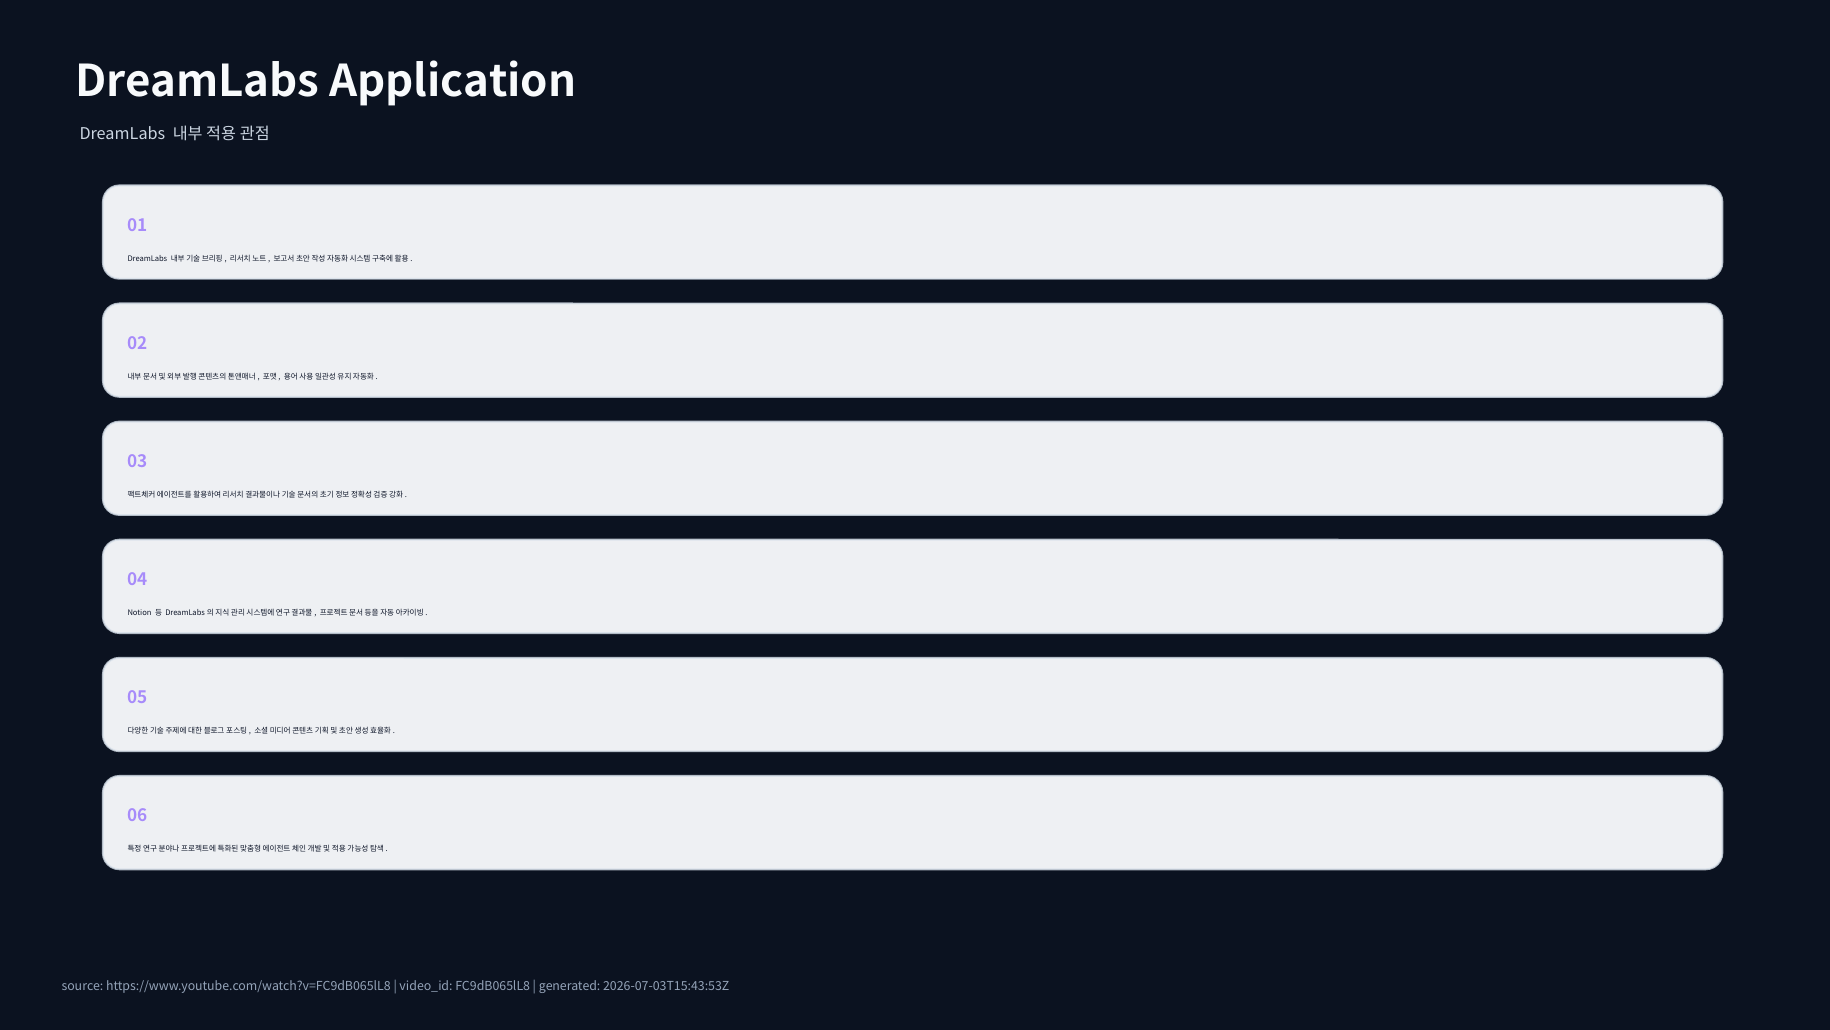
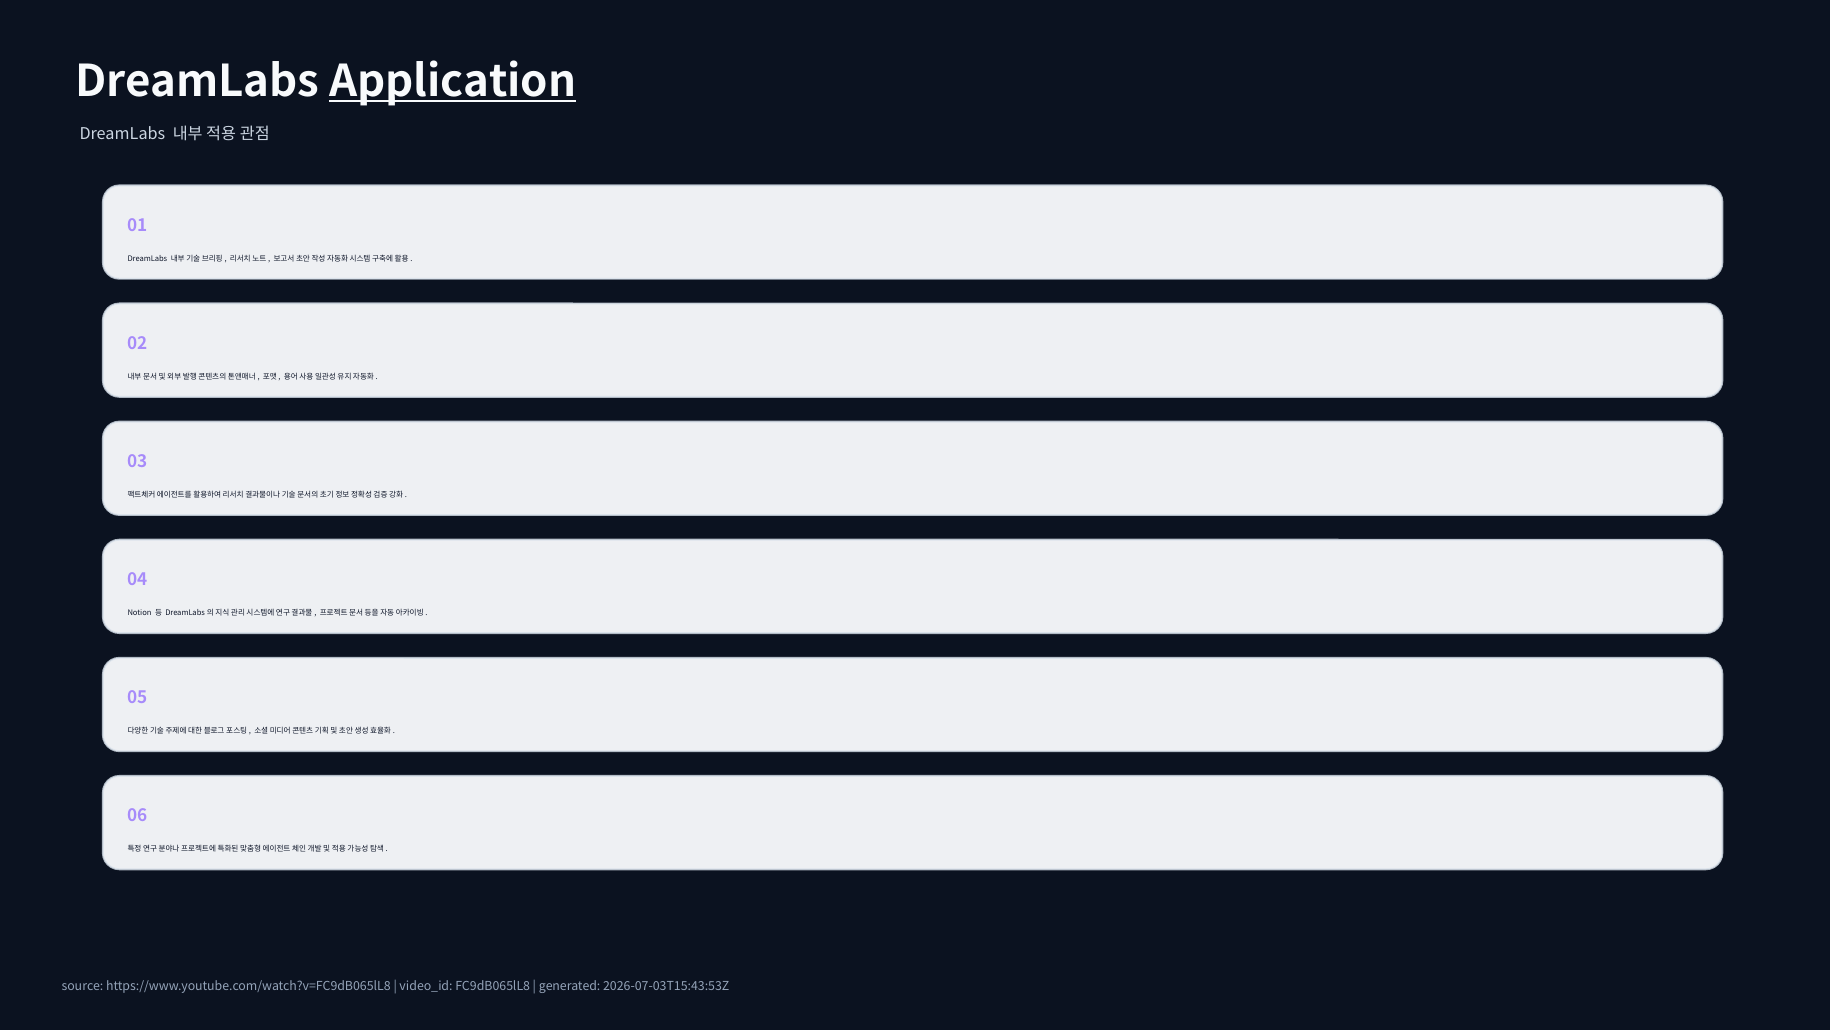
Application underline: none -> present
